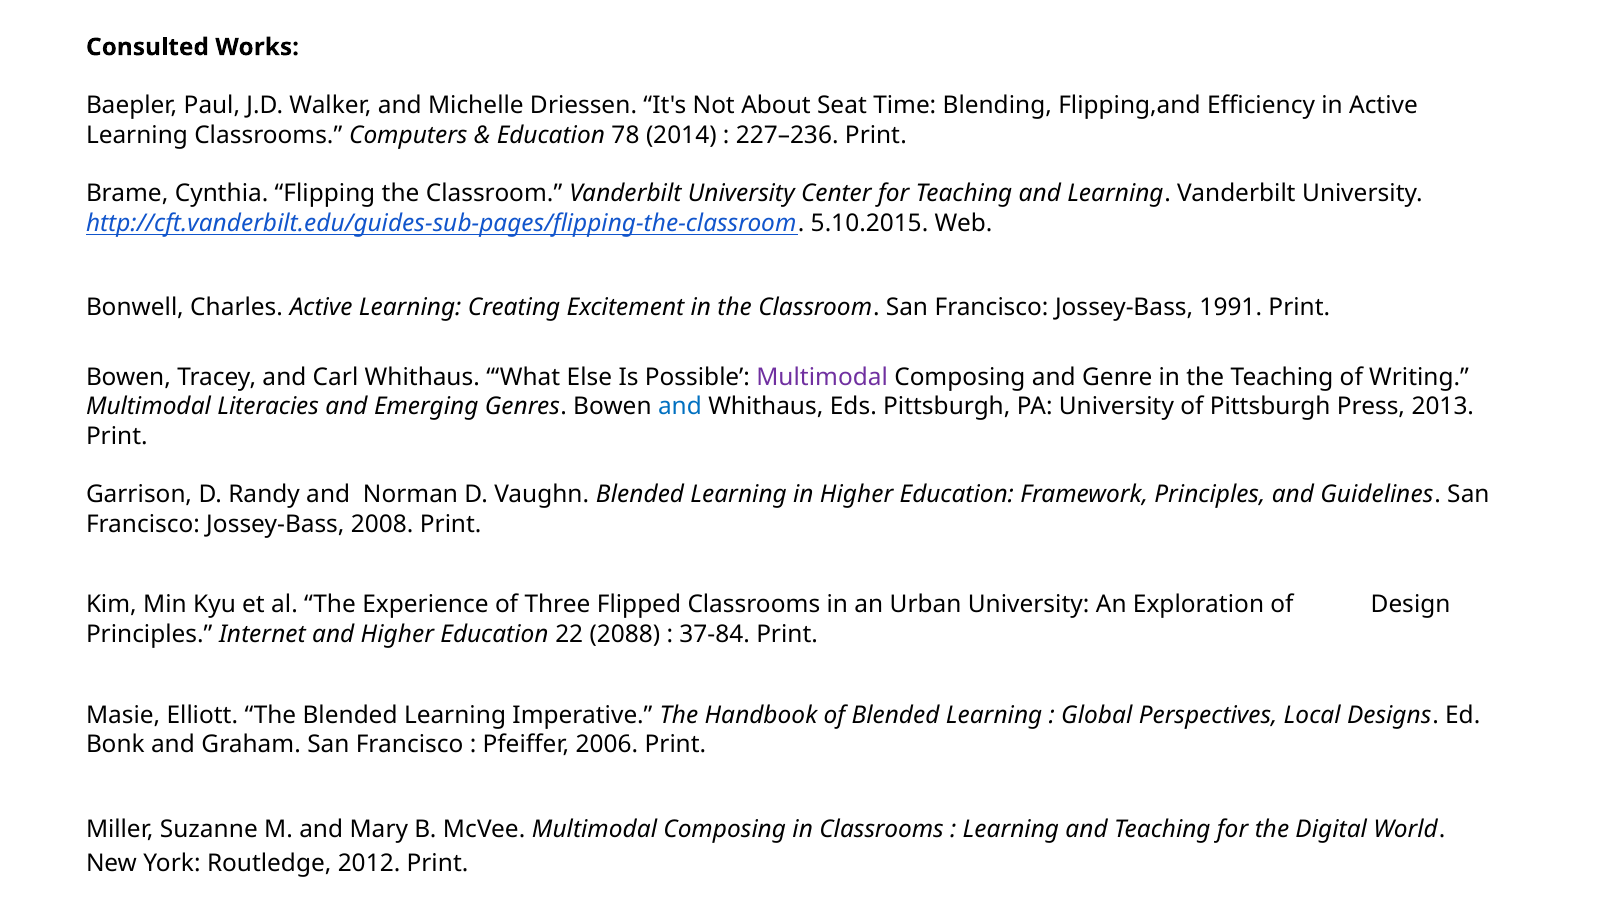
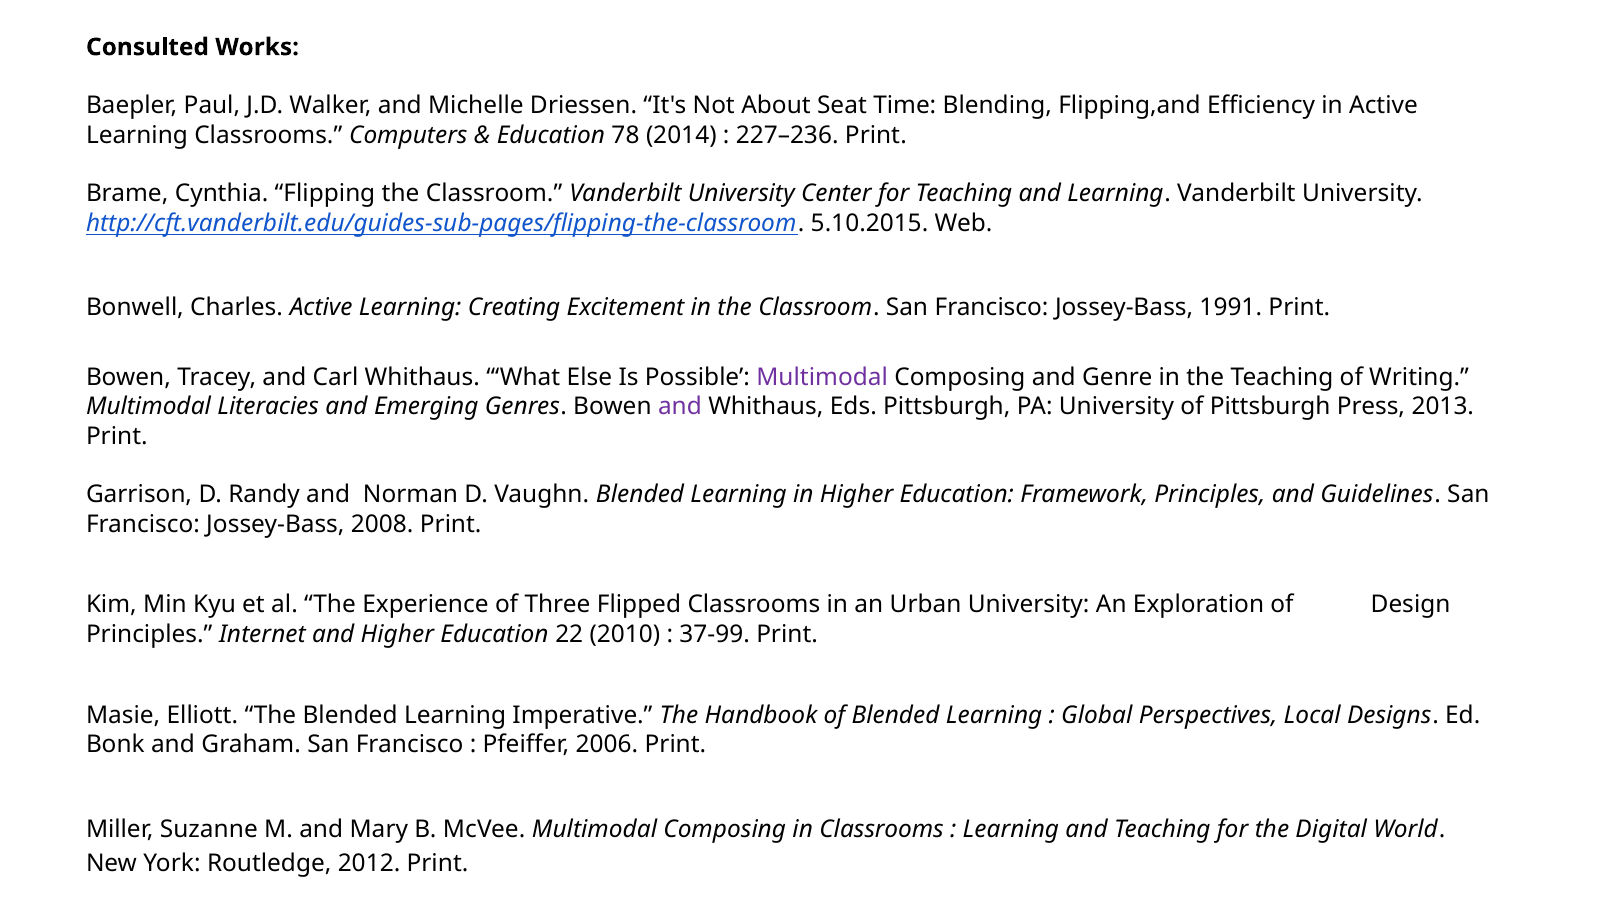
and at (680, 407) colour: blue -> purple
2088: 2088 -> 2010
37-84: 37-84 -> 37-99
